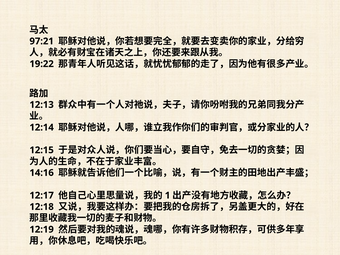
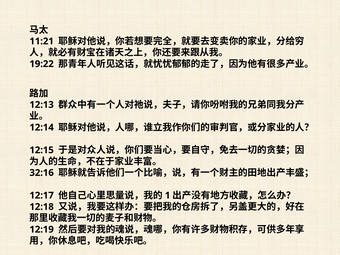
97:21: 97:21 -> 11:21
14:16: 14:16 -> 32:16
